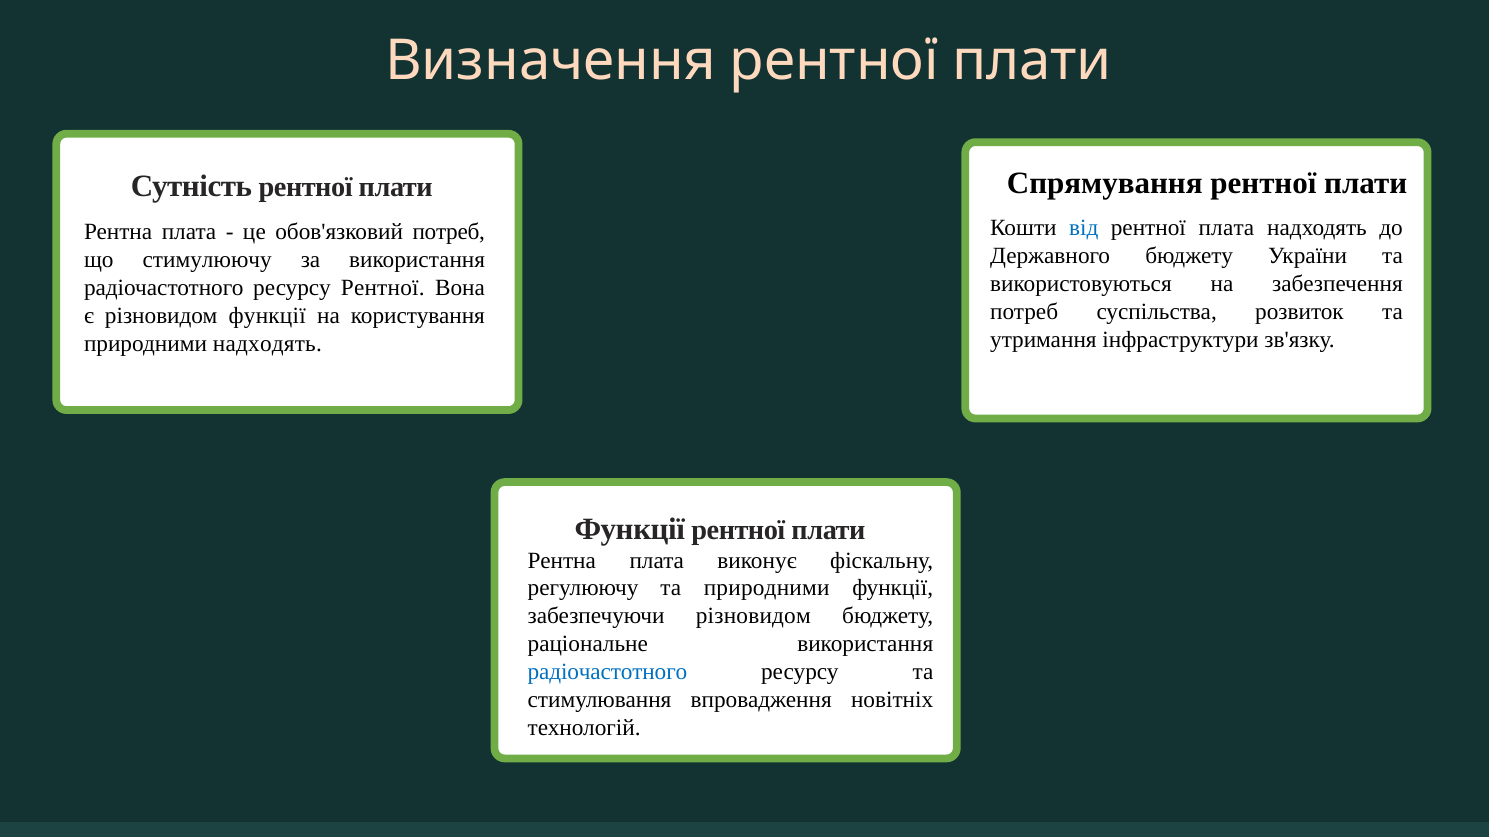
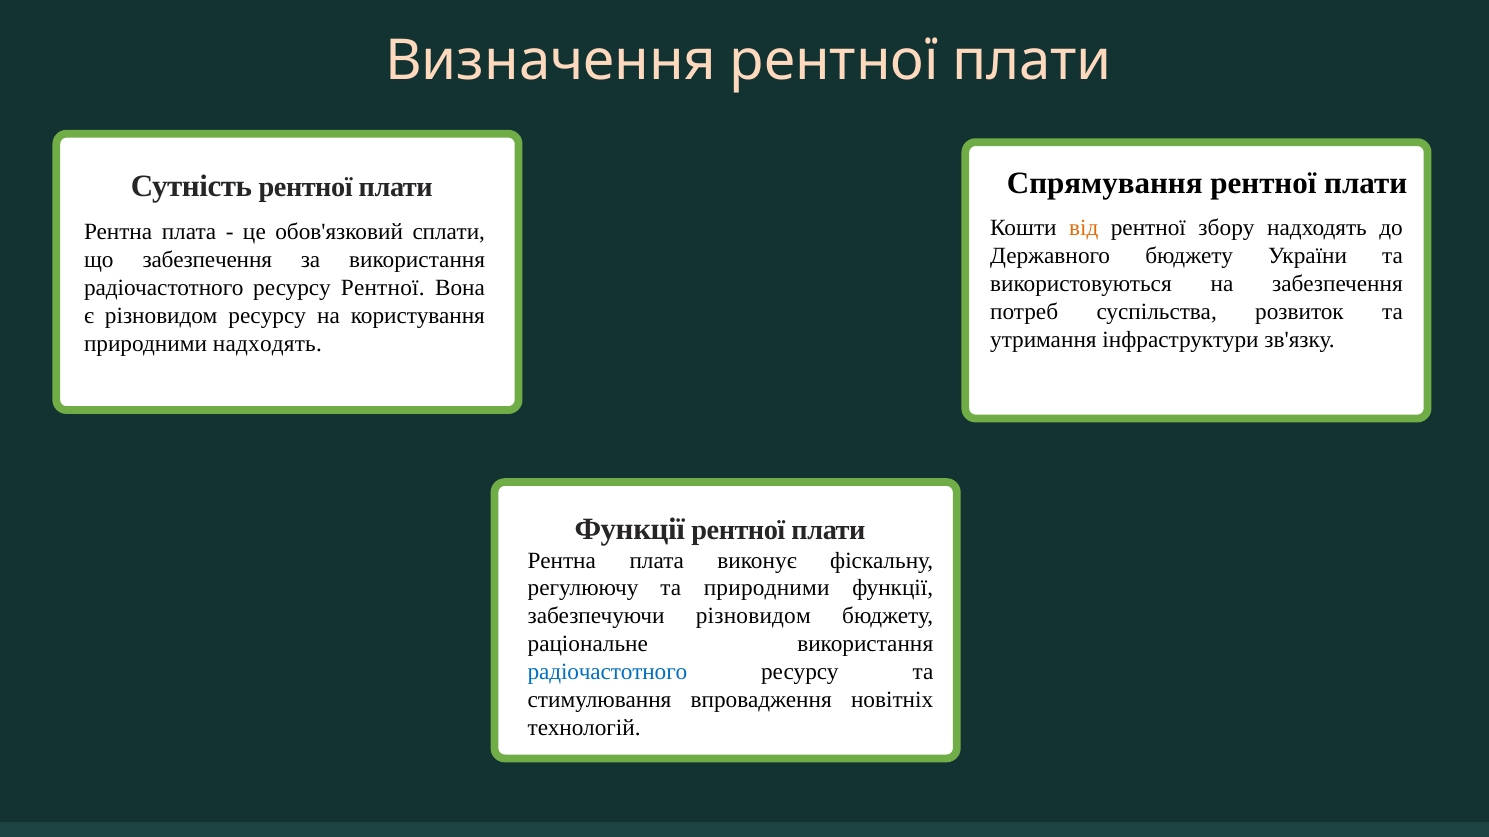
від colour: blue -> orange
рентної плата: плата -> збору
обов'язковий потреб: потреб -> сплати
що стимулюючу: стимулюючу -> забезпечення
різновидом функції: функції -> ресурсу
